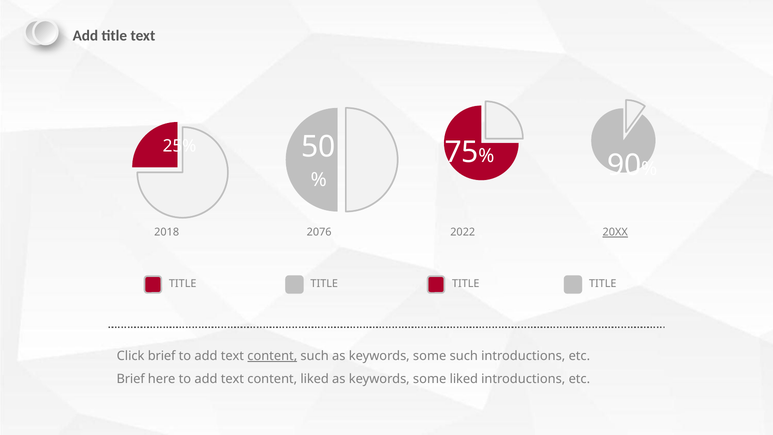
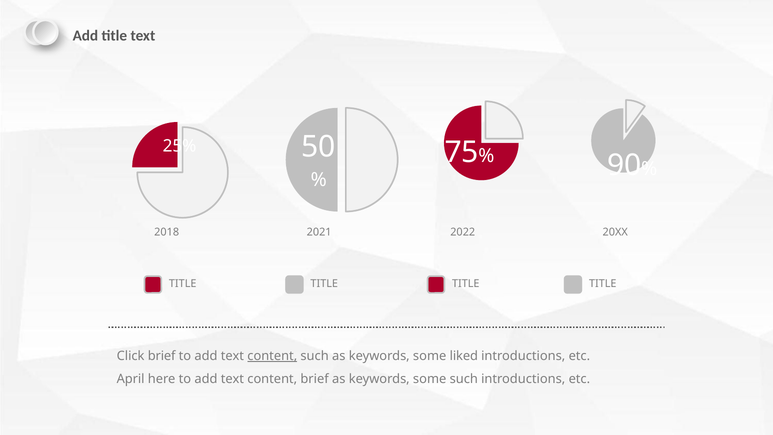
2076: 2076 -> 2021
20XX underline: present -> none
some such: such -> liked
Brief at (131, 379): Brief -> April
content liked: liked -> brief
some liked: liked -> such
